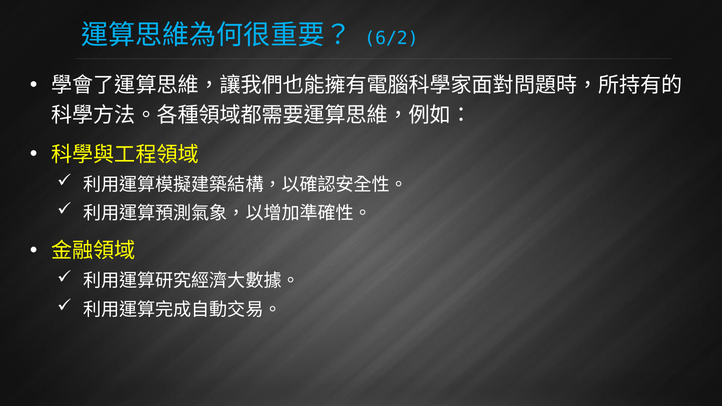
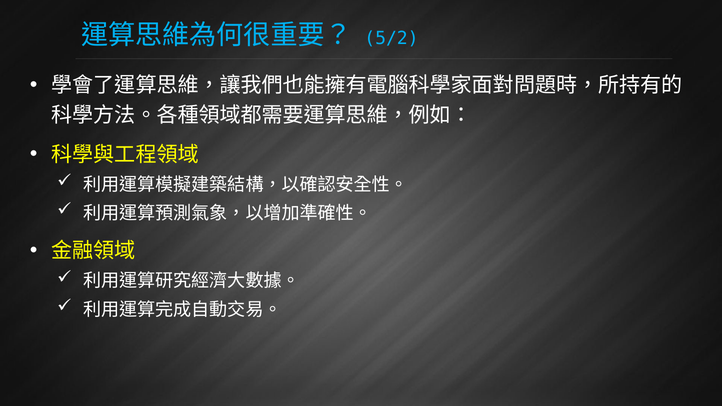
6/2: 6/2 -> 5/2
